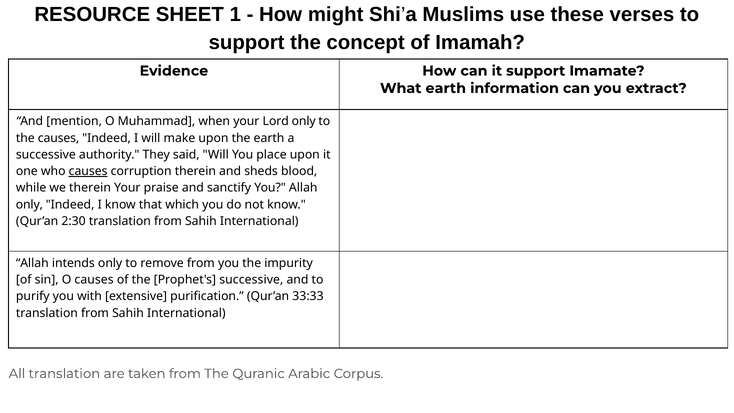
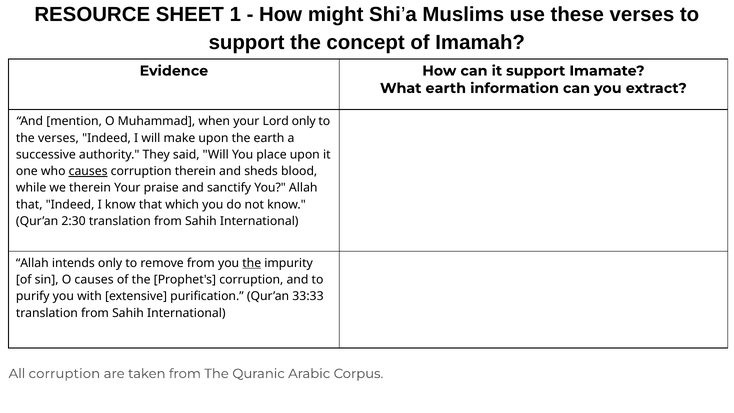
the causes: causes -> verses
only at (29, 205): only -> that
the at (252, 263) underline: none -> present
Prophet's successive: successive -> corruption
All translation: translation -> corruption
